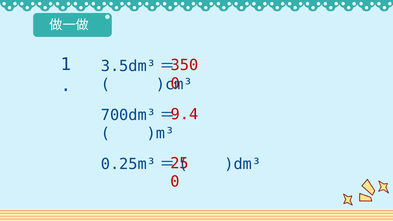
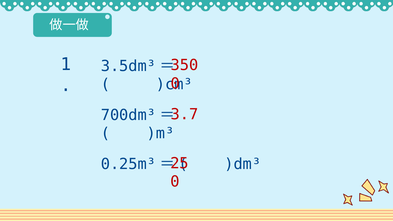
9.4: 9.4 -> 3.7
